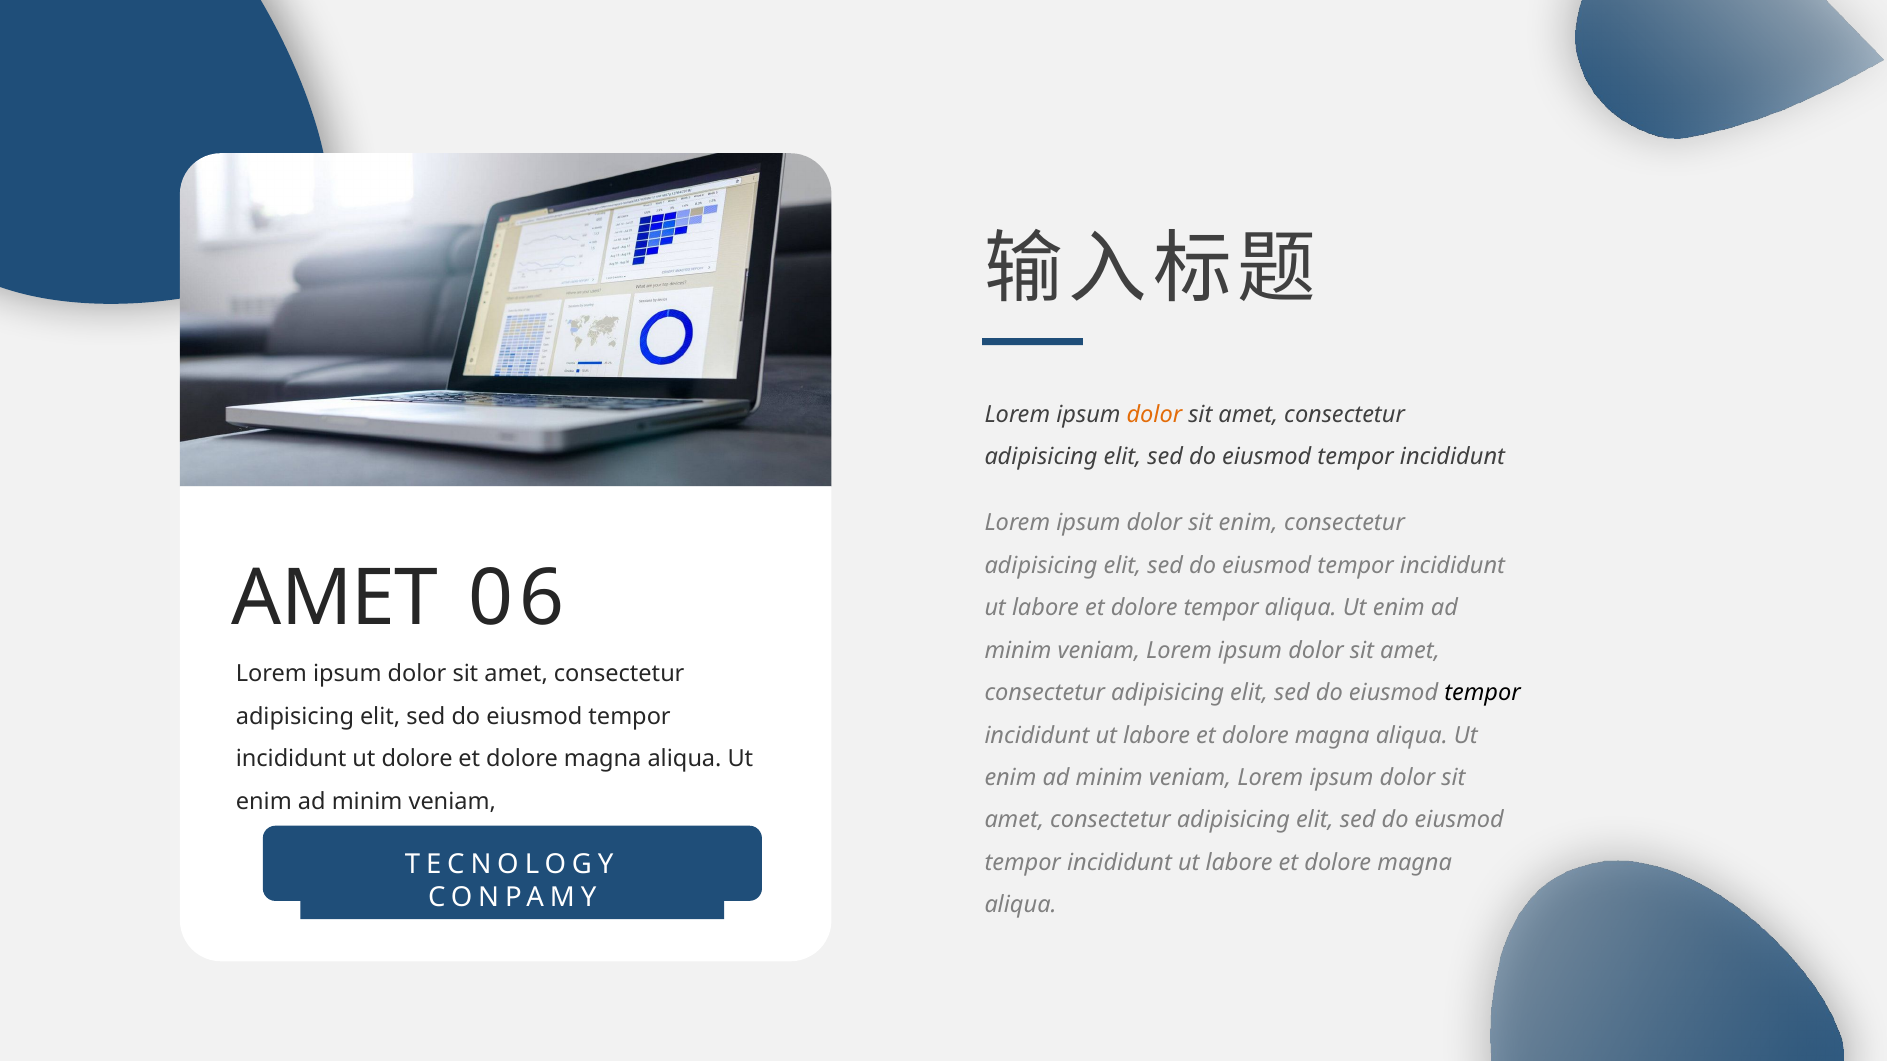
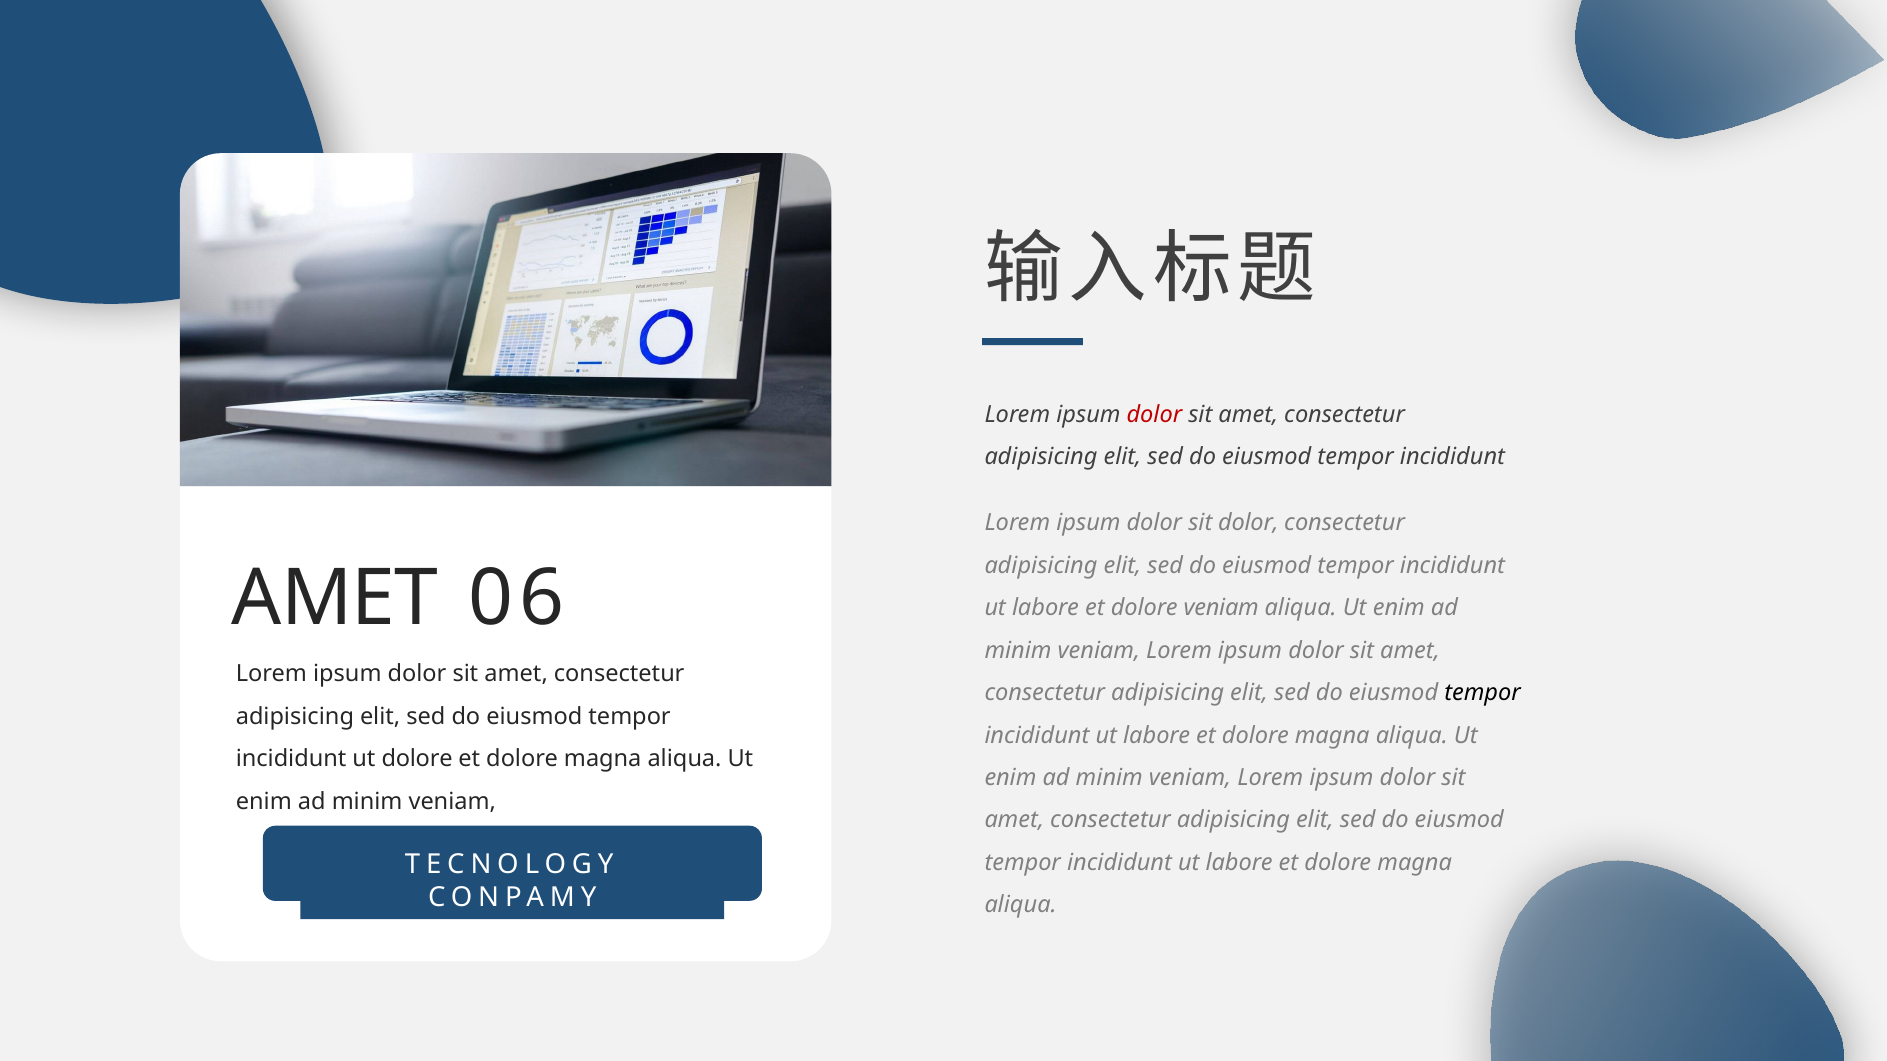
dolor at (1154, 415) colour: orange -> red
sit enim: enim -> dolor
dolore tempor: tempor -> veniam
